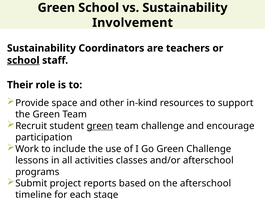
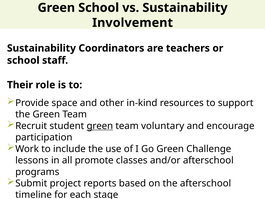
school at (23, 60) underline: present -> none
team challenge: challenge -> voluntary
activities: activities -> promote
